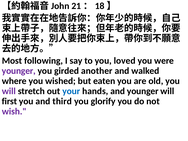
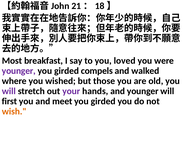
following: following -> breakfast
another: another -> compels
eaten: eaten -> those
your colour: blue -> purple
third: third -> meet
glorify at (103, 101): glorify -> girded
wish colour: purple -> orange
